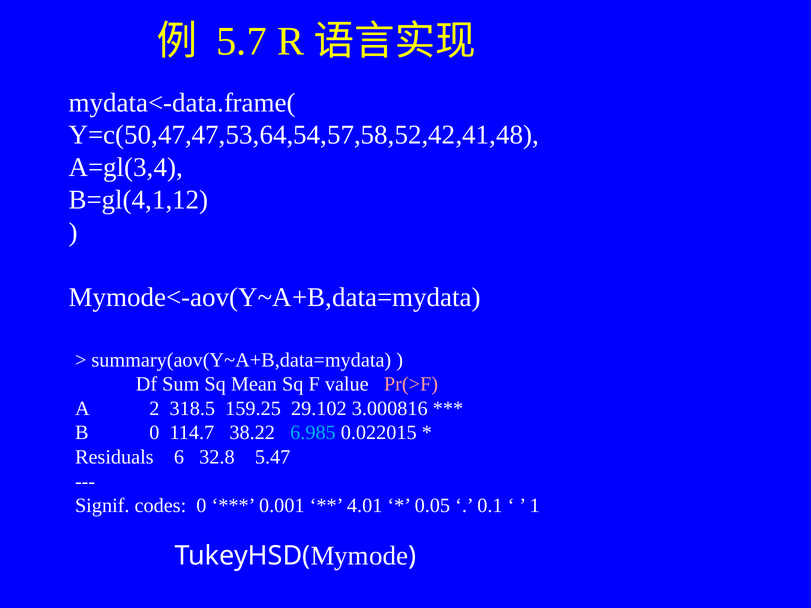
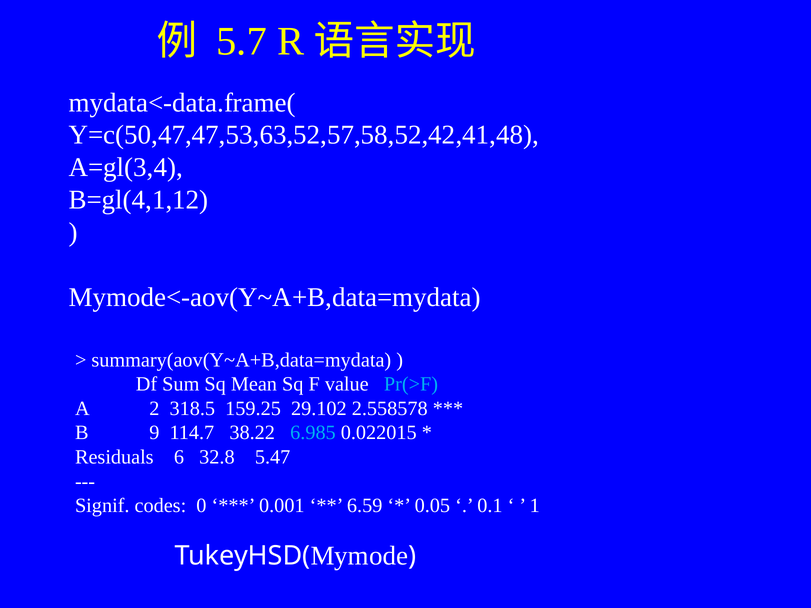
Y=c(50,47,47,53,64,54,57,58,52,42,41,48: Y=c(50,47,47,53,64,54,57,58,52,42,41,48 -> Y=c(50,47,47,53,63,52,57,58,52,42,41,48
Pr(>F colour: pink -> light blue
3.000816: 3.000816 -> 2.558578
B 0: 0 -> 9
4.01: 4.01 -> 6.59
